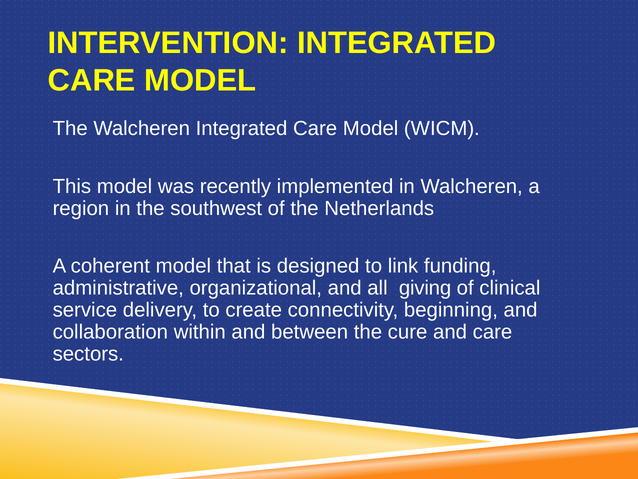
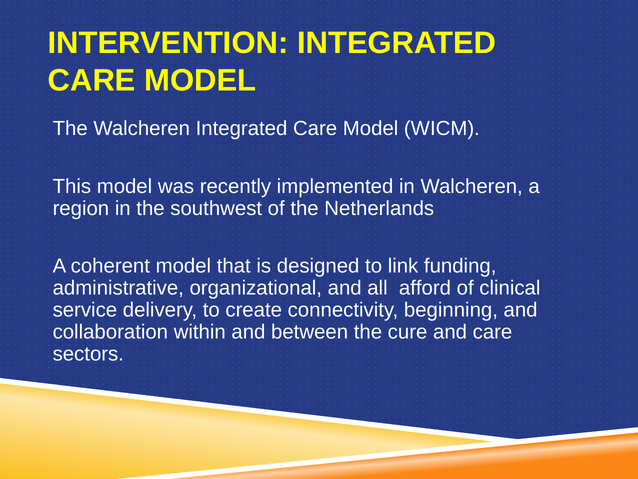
giving: giving -> afford
